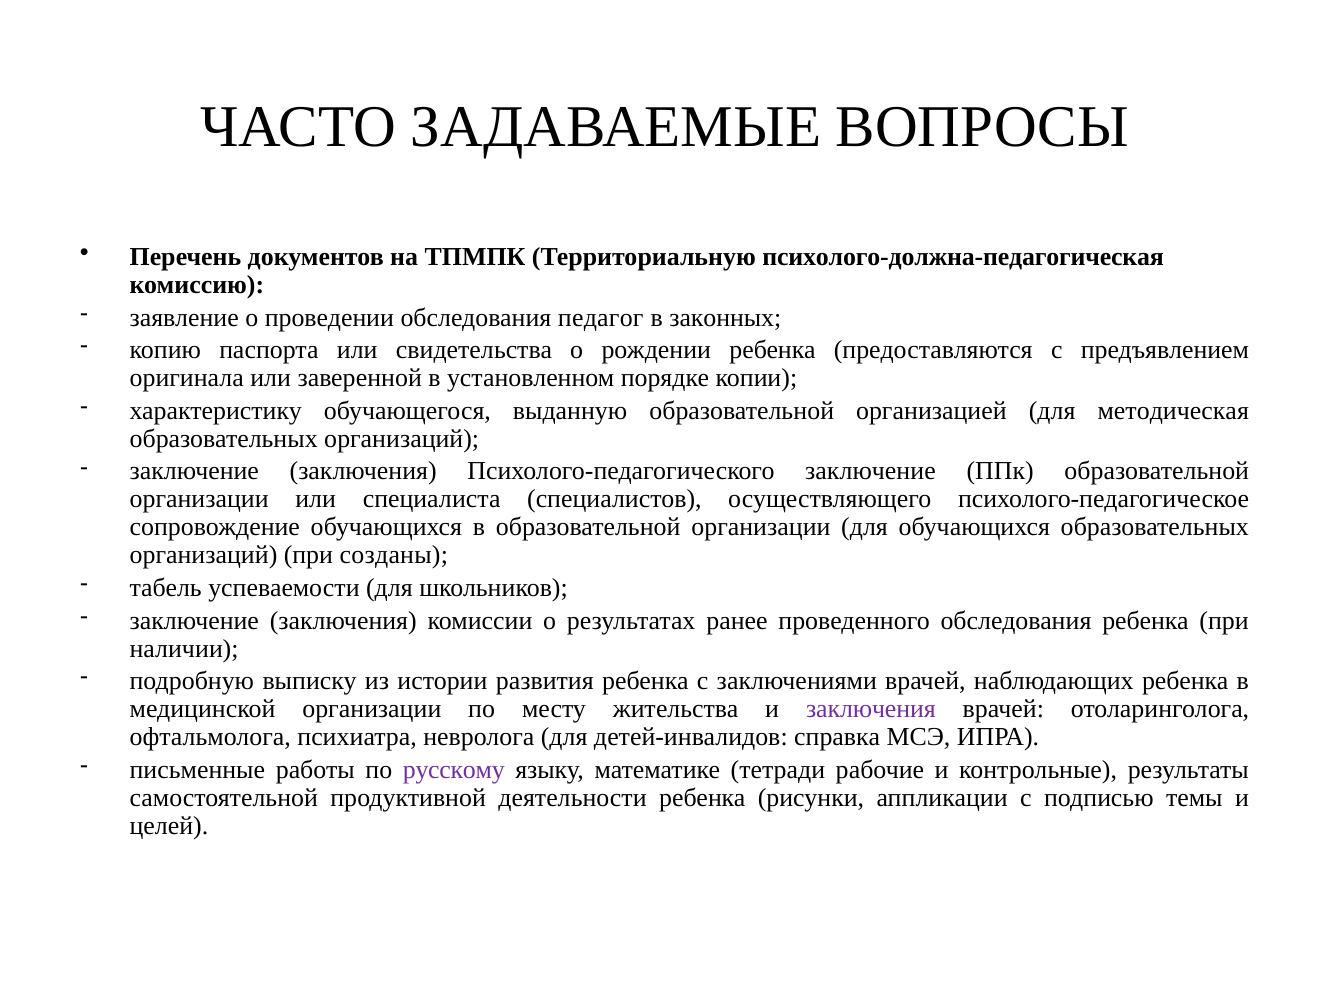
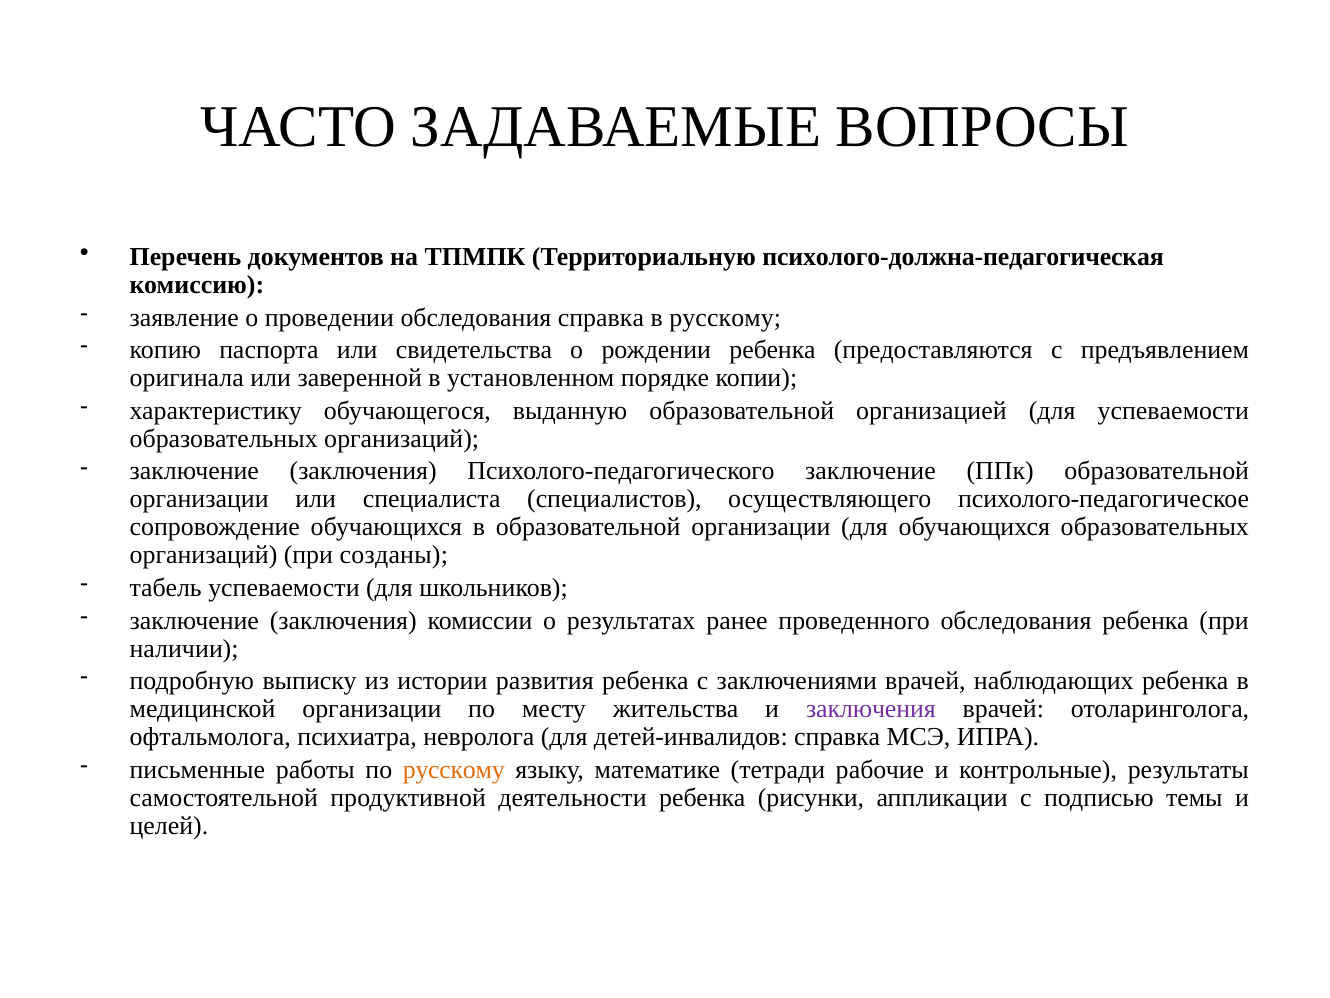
обследования педагог: педагог -> справка
в законных: законных -> русскому
для методическая: методическая -> успеваемости
русскому at (454, 769) colour: purple -> orange
